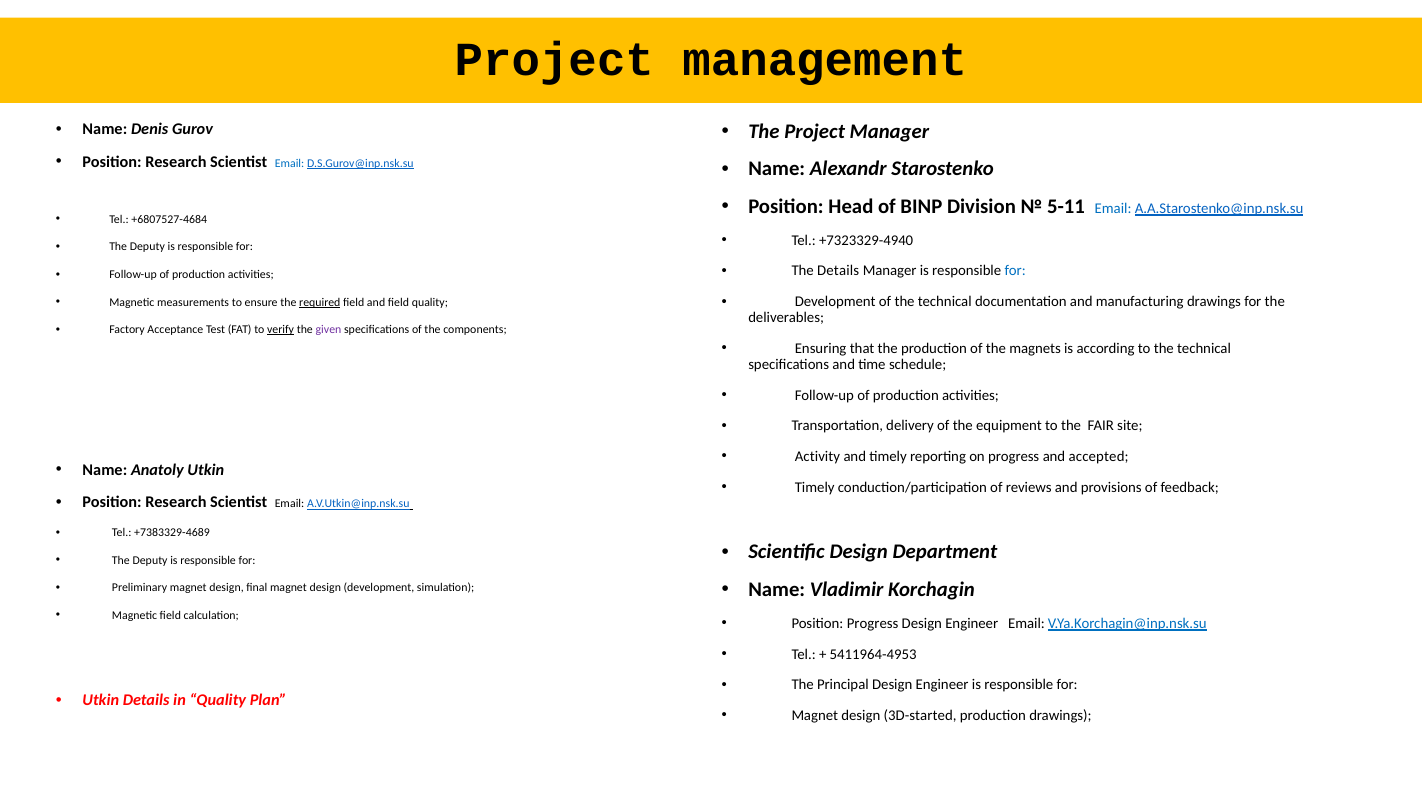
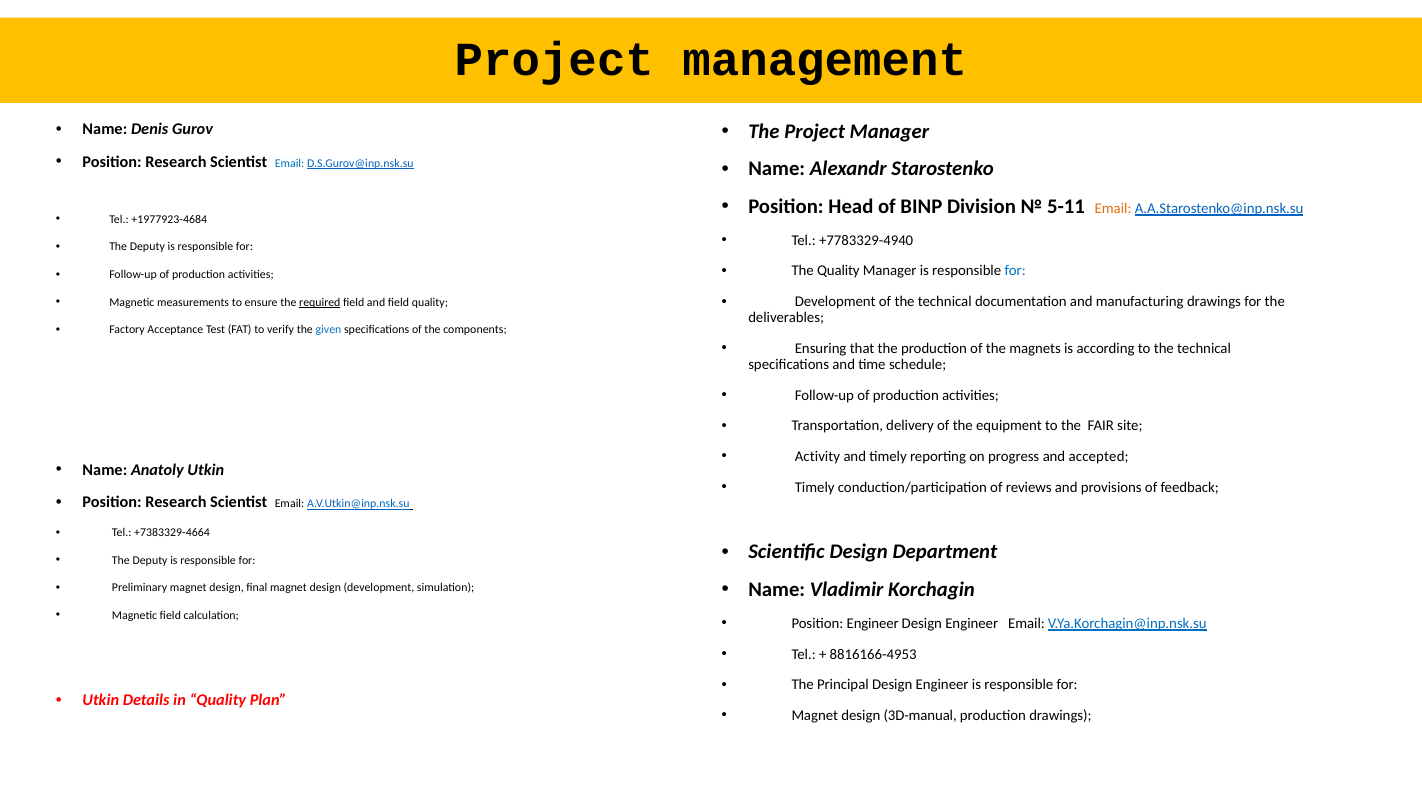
Email at (1113, 208) colour: blue -> orange
+6807527-4684: +6807527-4684 -> +1977923-4684
+7323329-4940: +7323329-4940 -> +7783329-4940
The Details: Details -> Quality
verify underline: present -> none
given colour: purple -> blue
+7383329-4689: +7383329-4689 -> +7383329-4664
Position Progress: Progress -> Engineer
5411964-4953: 5411964-4953 -> 8816166-4953
3D-started: 3D-started -> 3D-manual
